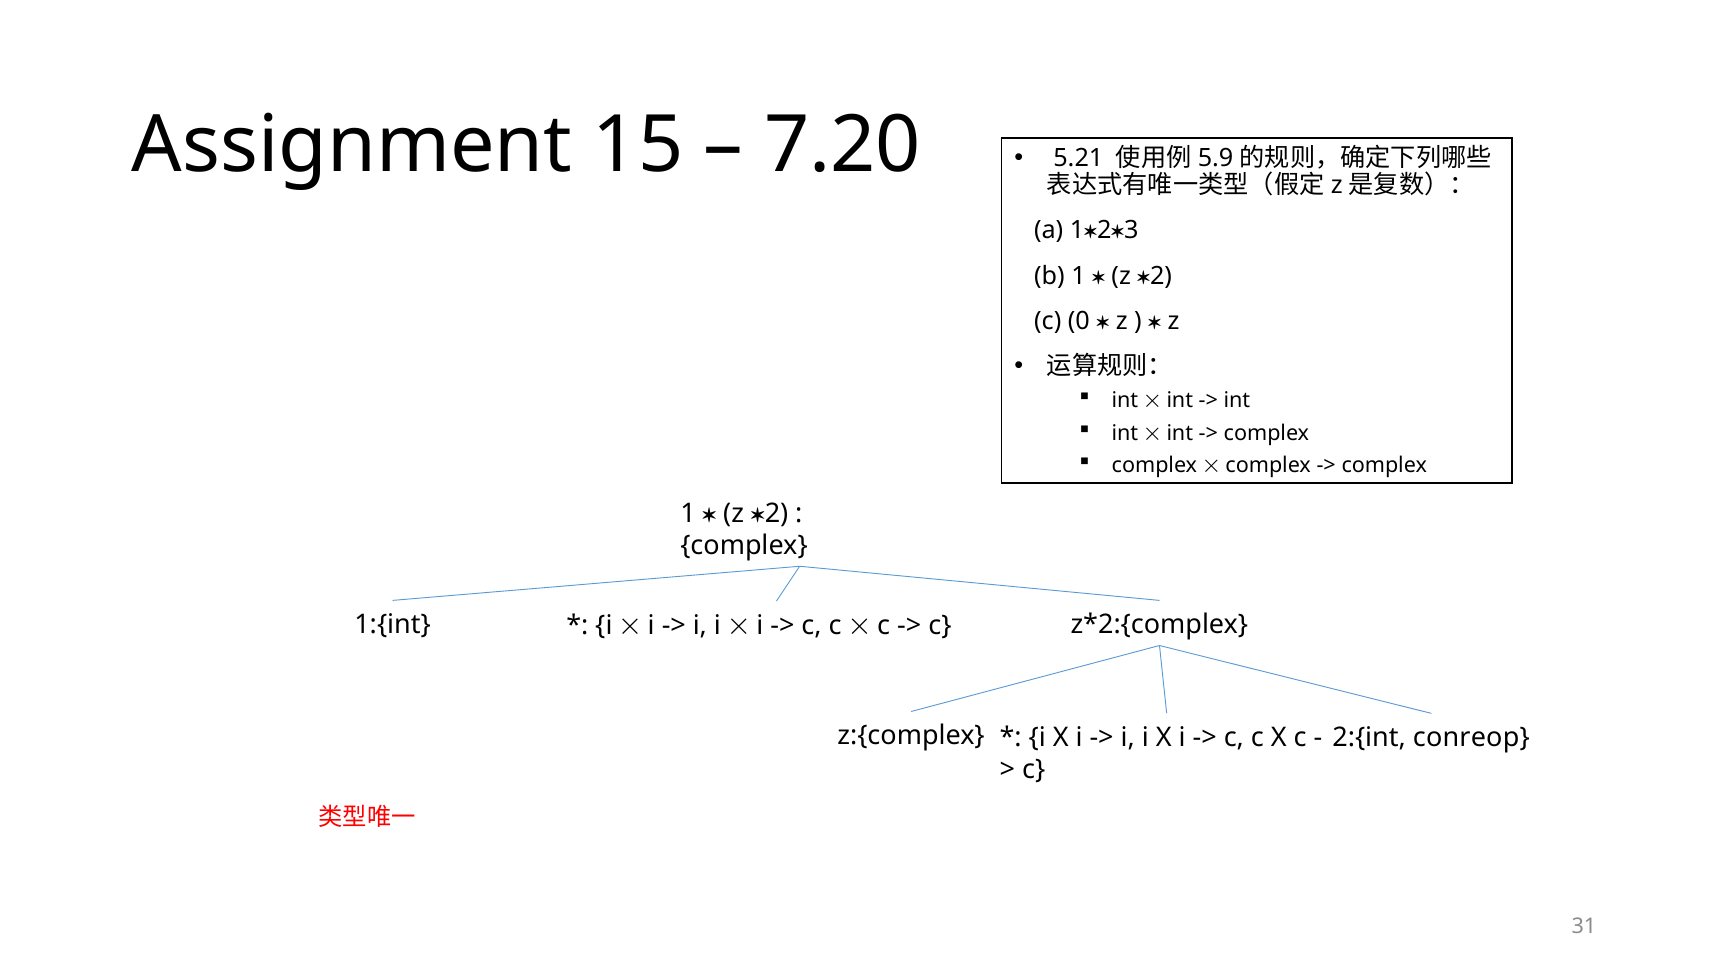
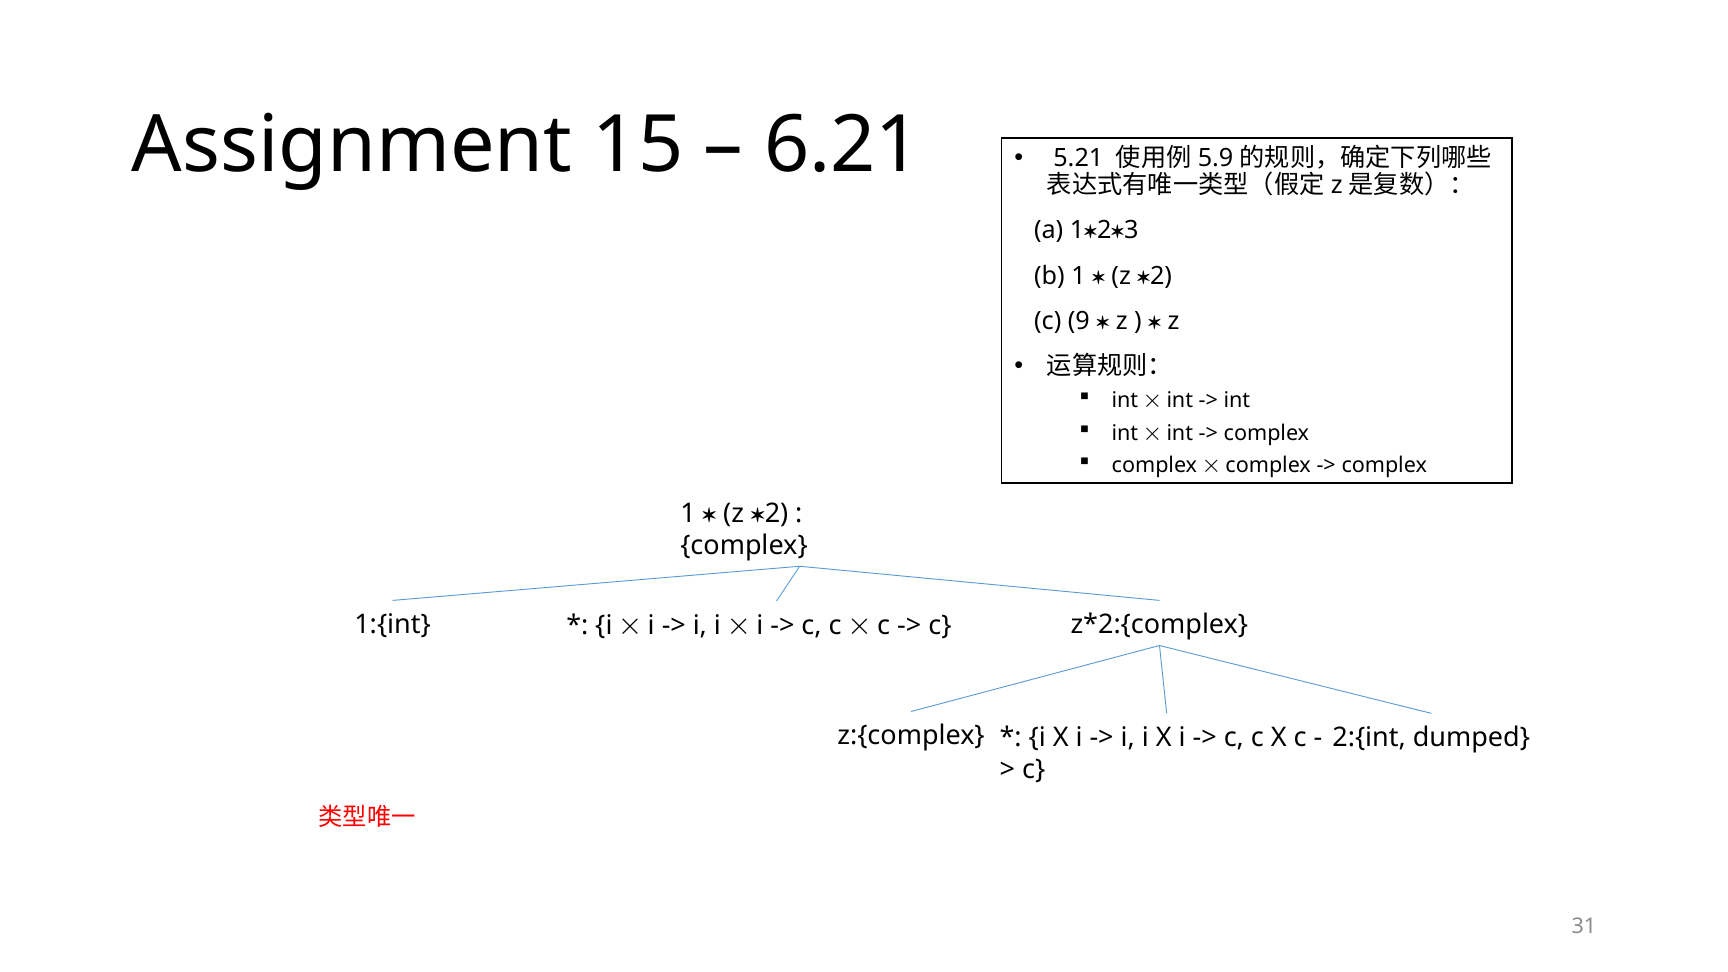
7.20: 7.20 -> 6.21
0: 0 -> 9
conreop: conreop -> dumped
